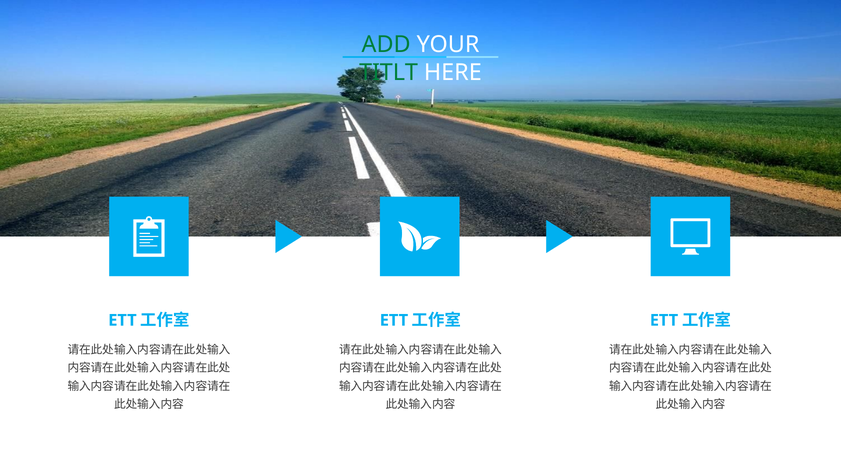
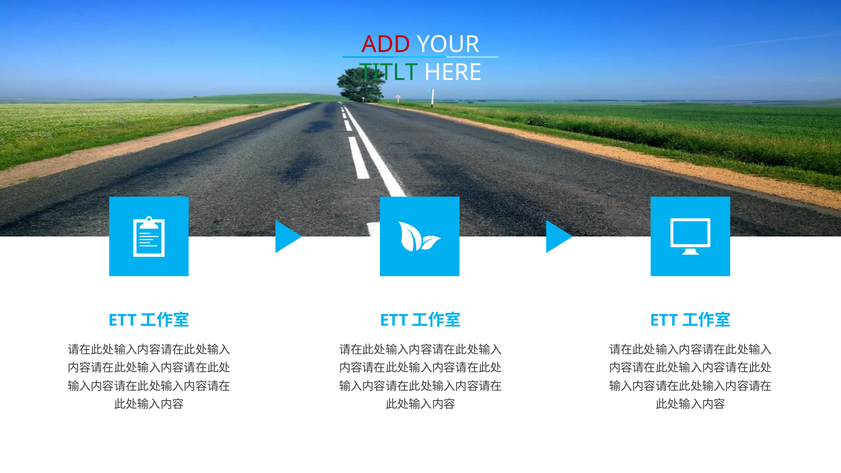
ADD colour: green -> red
